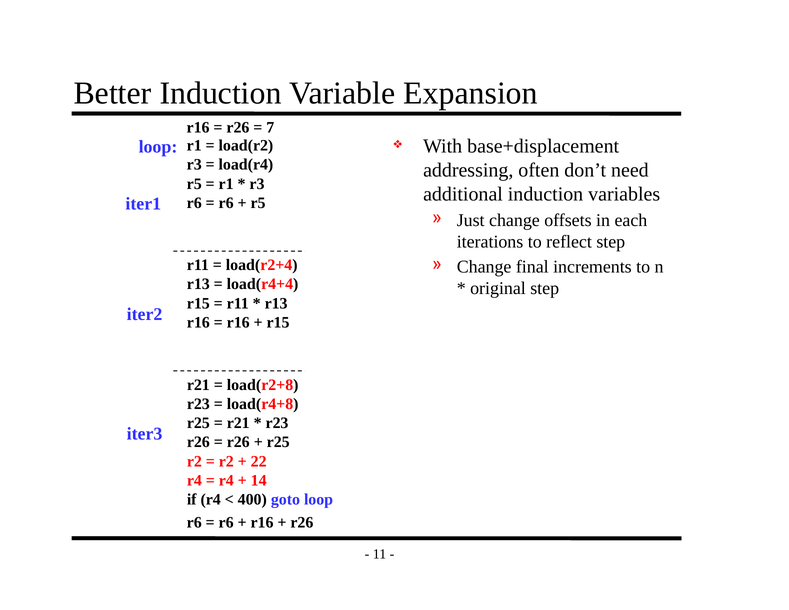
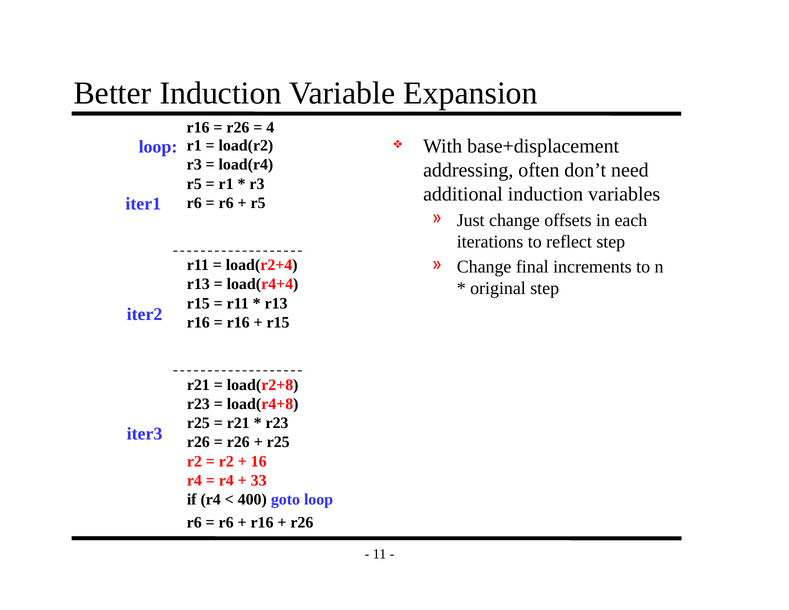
7: 7 -> 4
22: 22 -> 16
14: 14 -> 33
